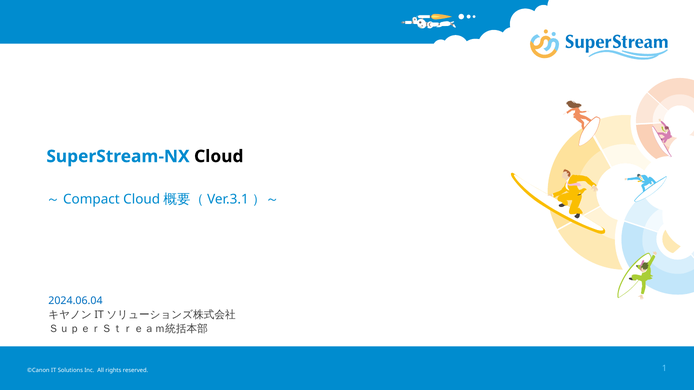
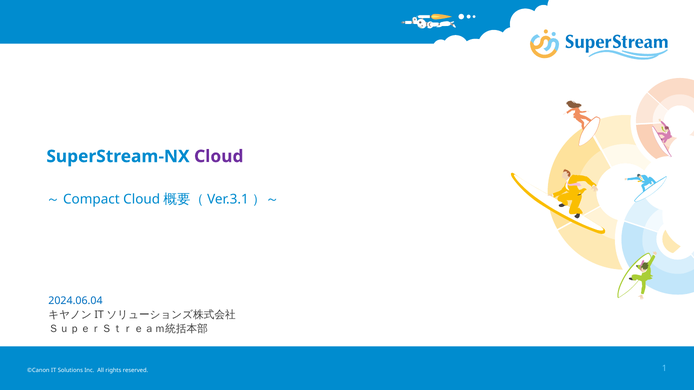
Cloud colour: black -> purple
